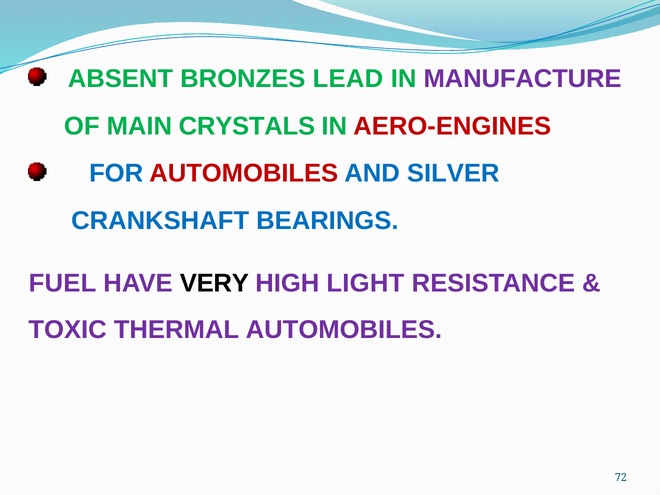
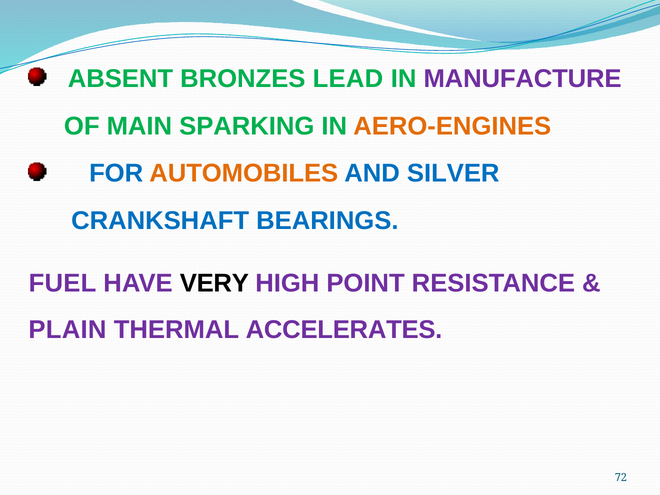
CRYSTALS: CRYSTALS -> SPARKING
AERO-ENGINES colour: red -> orange
AUTOMOBILES at (244, 173) colour: red -> orange
LIGHT: LIGHT -> POINT
TOXIC: TOXIC -> PLAIN
THERMAL AUTOMOBILES: AUTOMOBILES -> ACCELERATES
